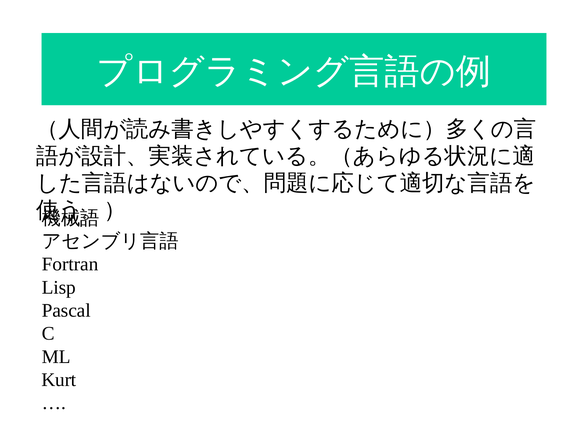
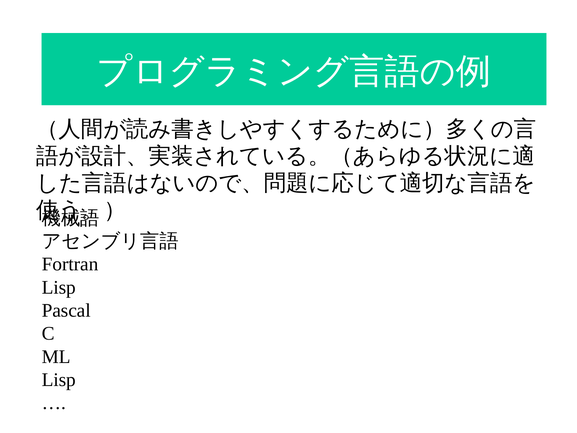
Kurt at (59, 380): Kurt -> Lisp
